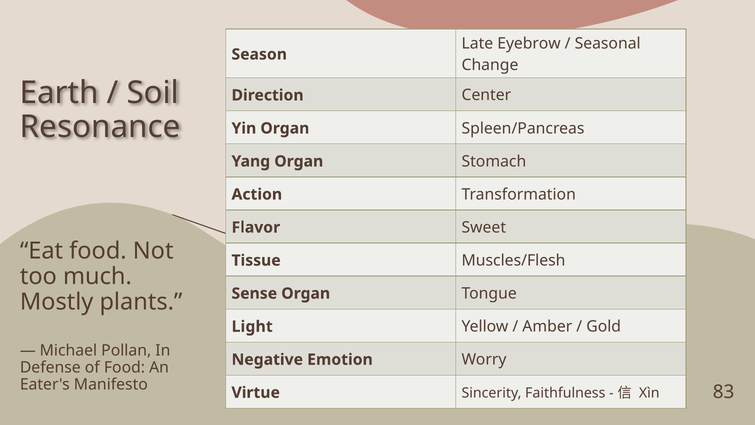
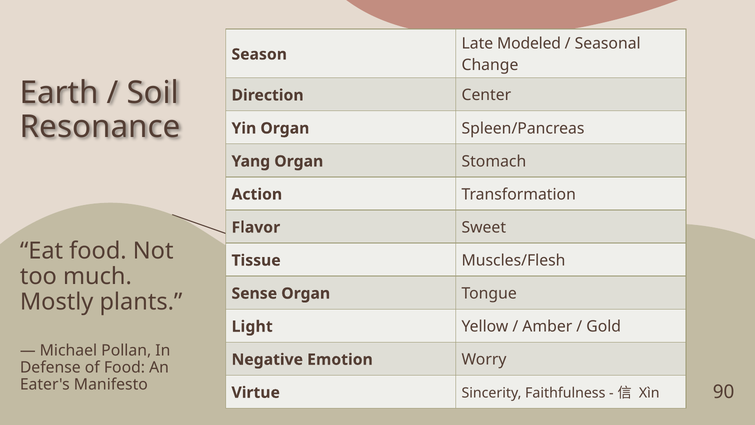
Eyebrow: Eyebrow -> Modeled
83: 83 -> 90
